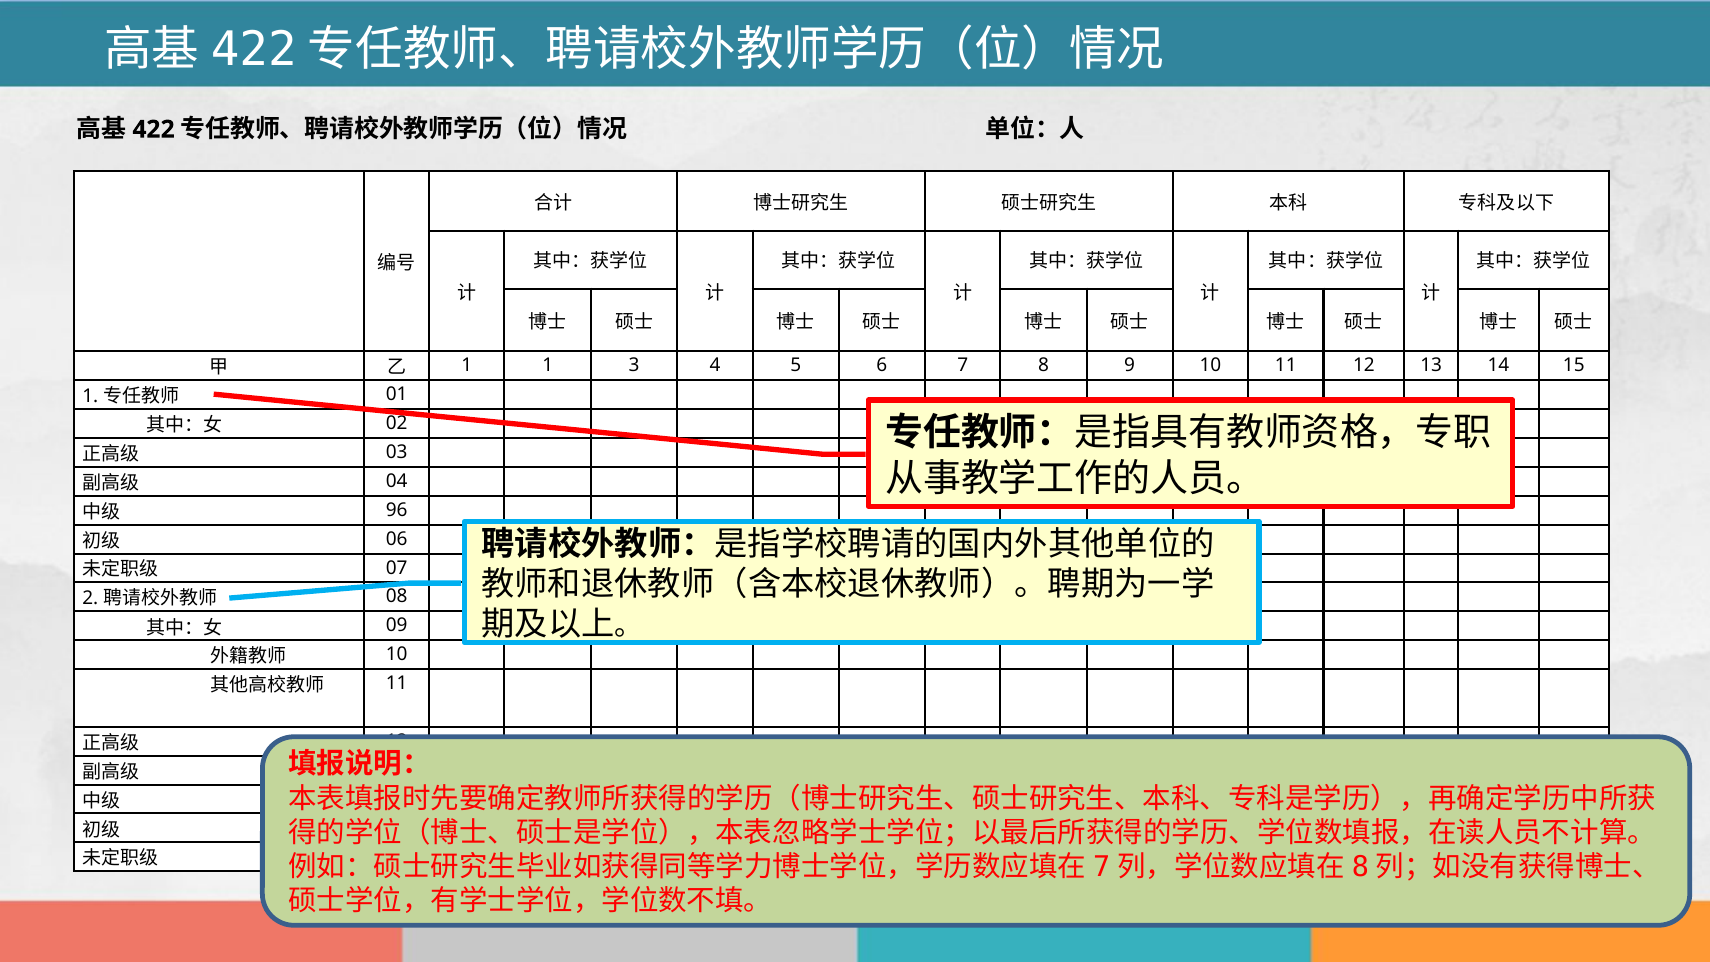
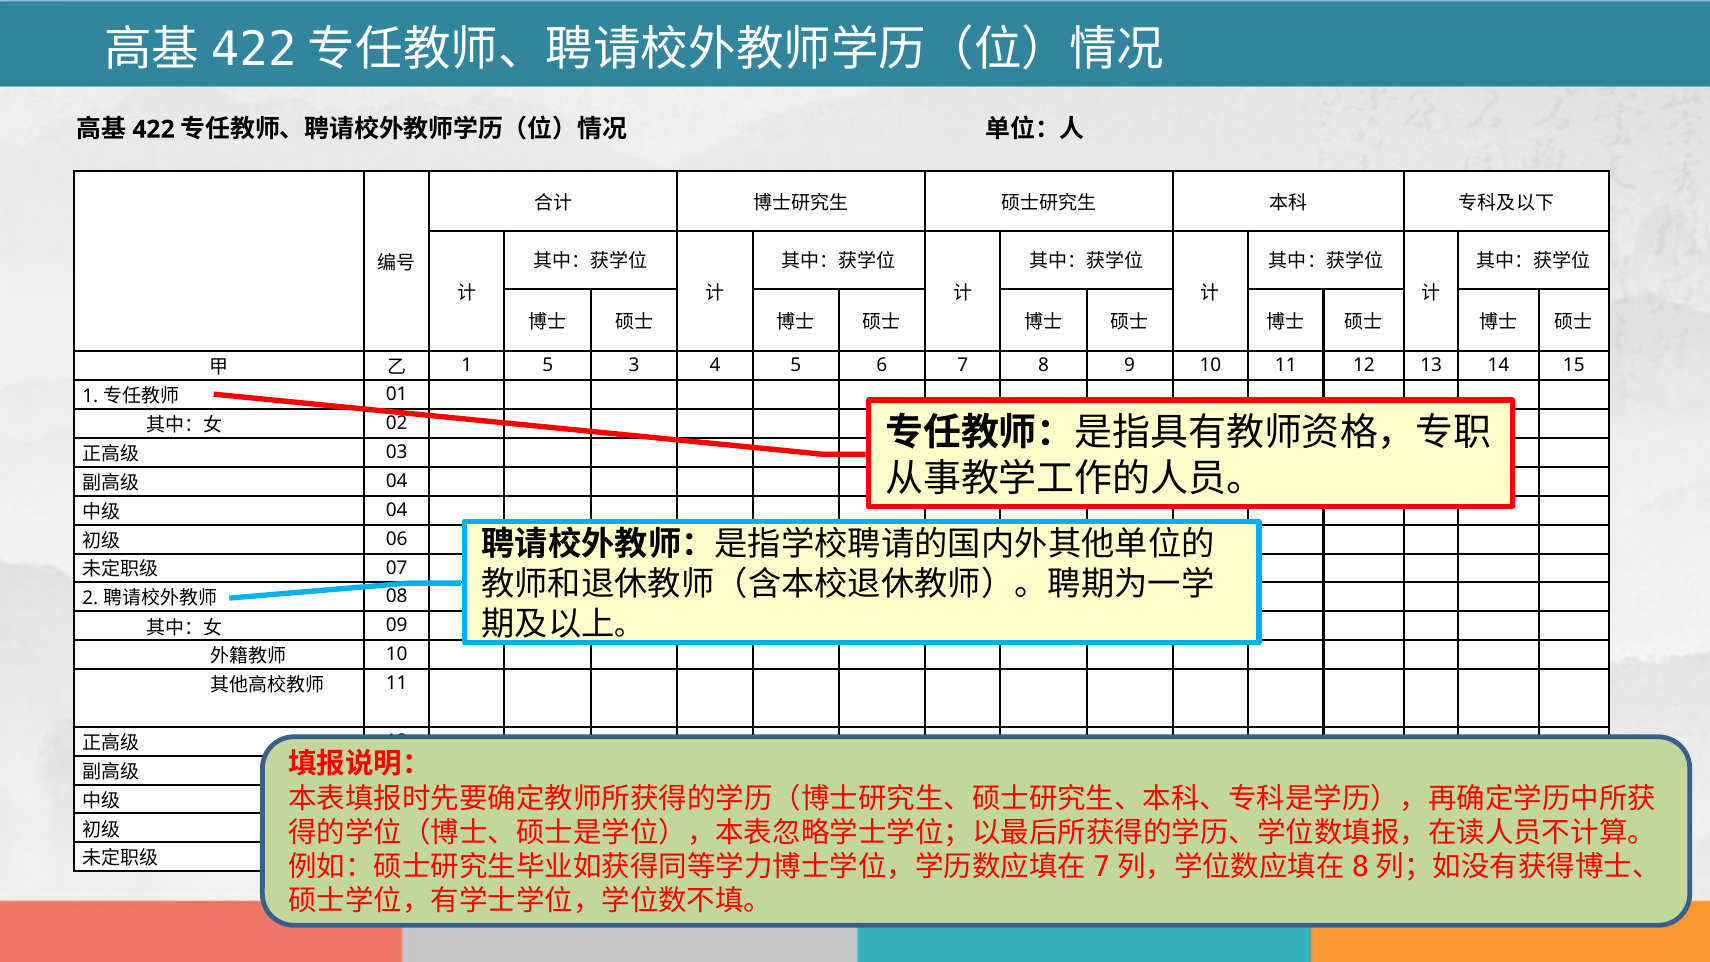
1 1: 1 -> 5
96 at (397, 510): 96 -> 04
